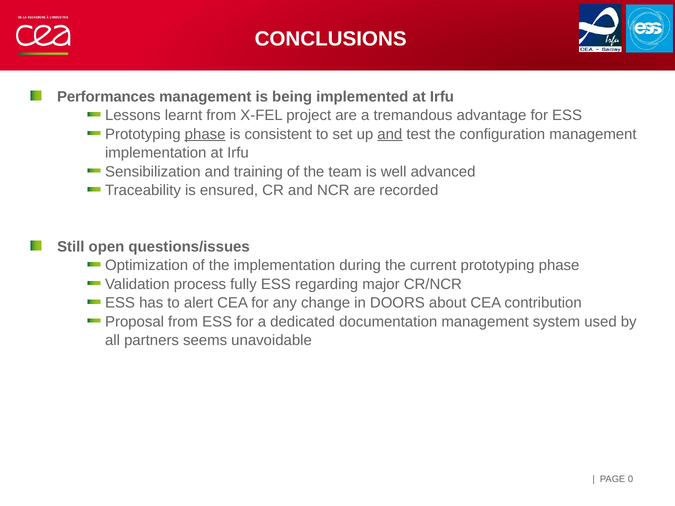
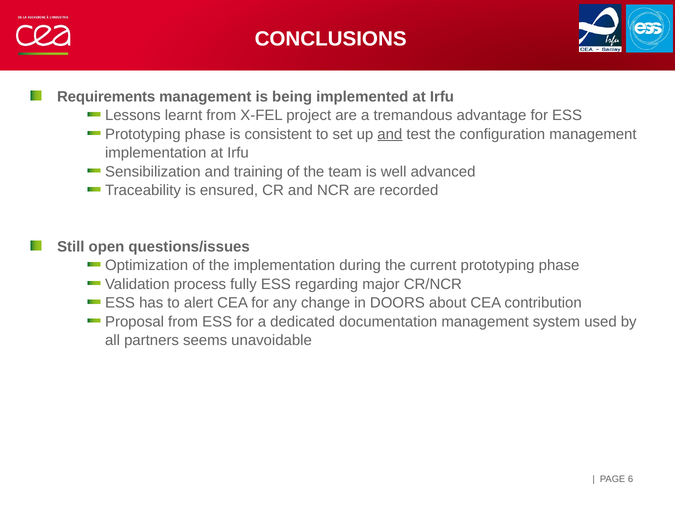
Performances: Performances -> Requirements
phase at (205, 134) underline: present -> none
0: 0 -> 6
